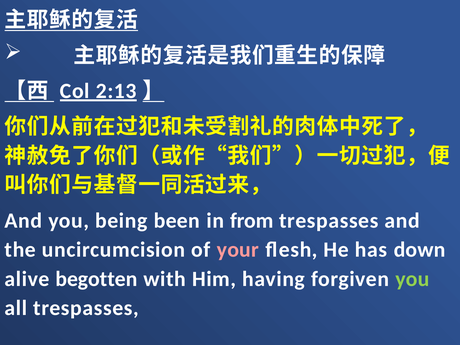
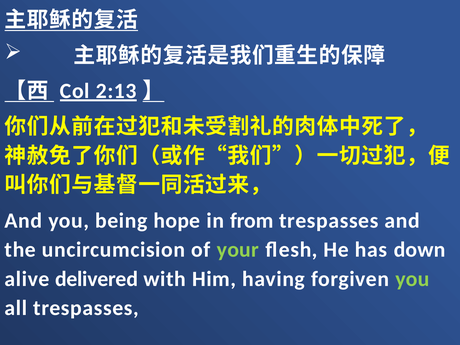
been: been -> hope
your colour: pink -> light green
begotten: begotten -> delivered
